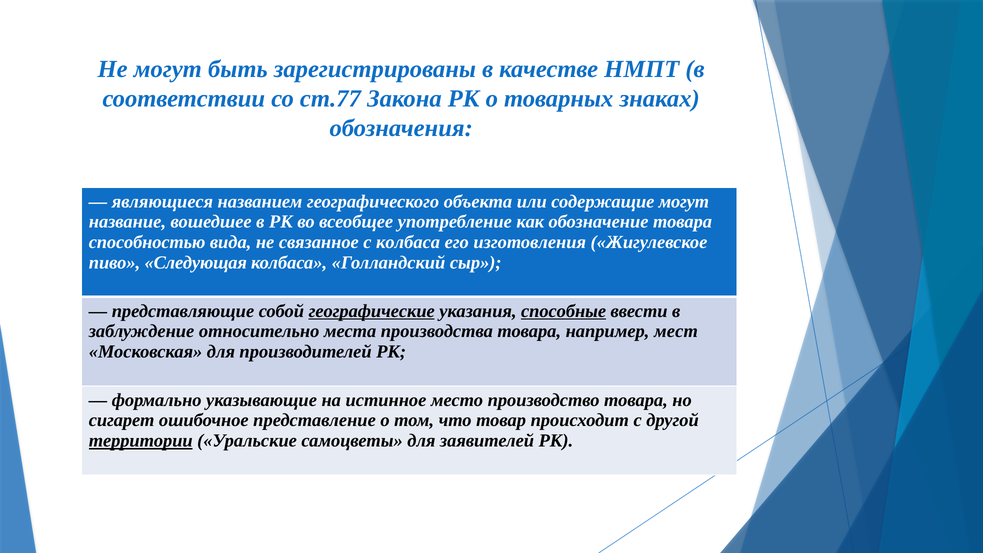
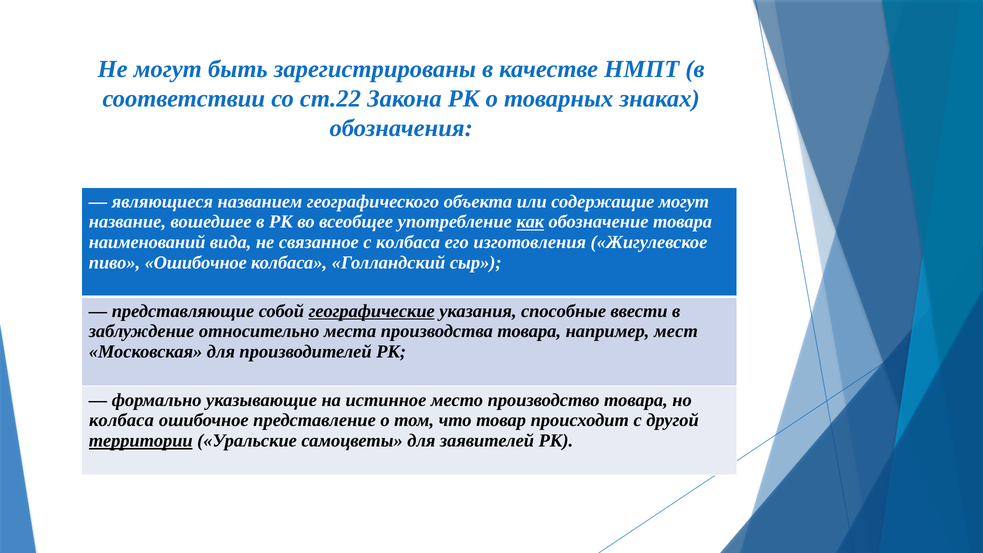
ст.77: ст.77 -> ст.22
как underline: none -> present
способностью: способностью -> наименований
пиво Следующая: Следующая -> Ошибочное
способные underline: present -> none
сигарет at (122, 420): сигарет -> колбаса
